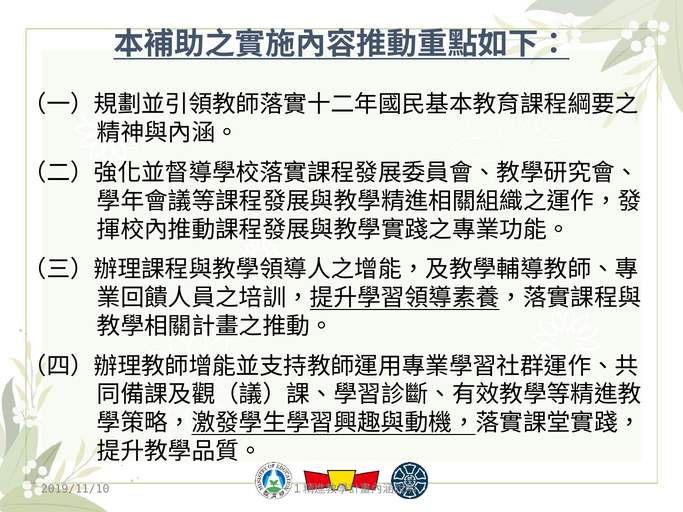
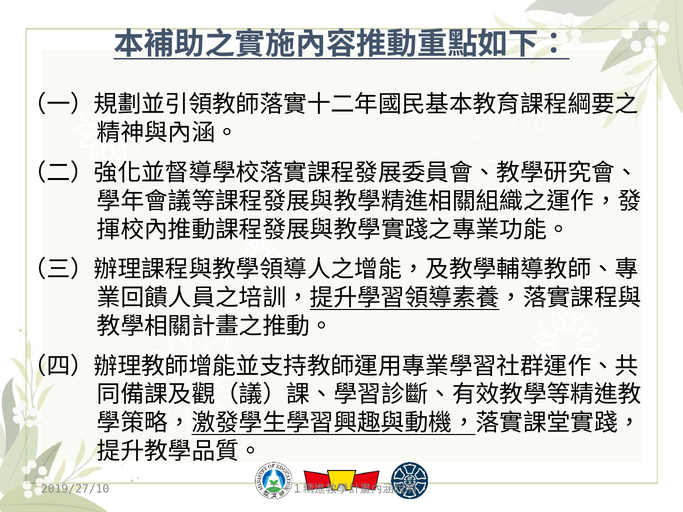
2019/11/10: 2019/11/10 -> 2019/27/10
